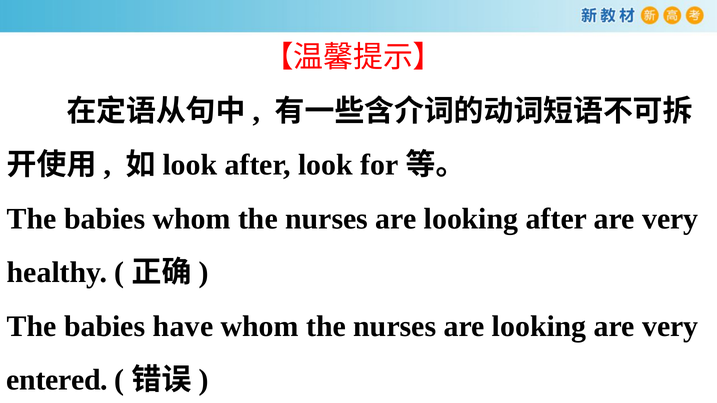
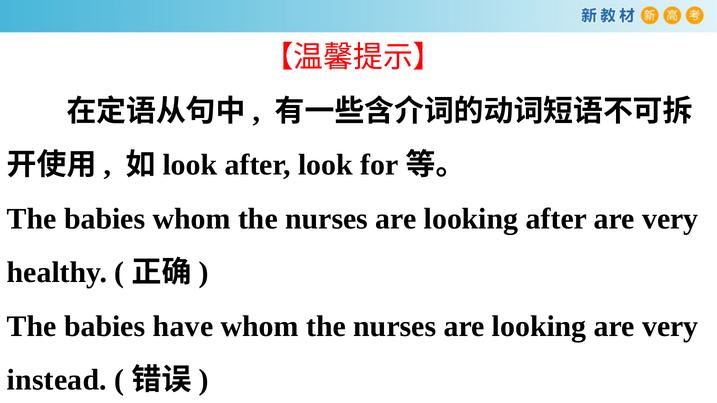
entered: entered -> instead
